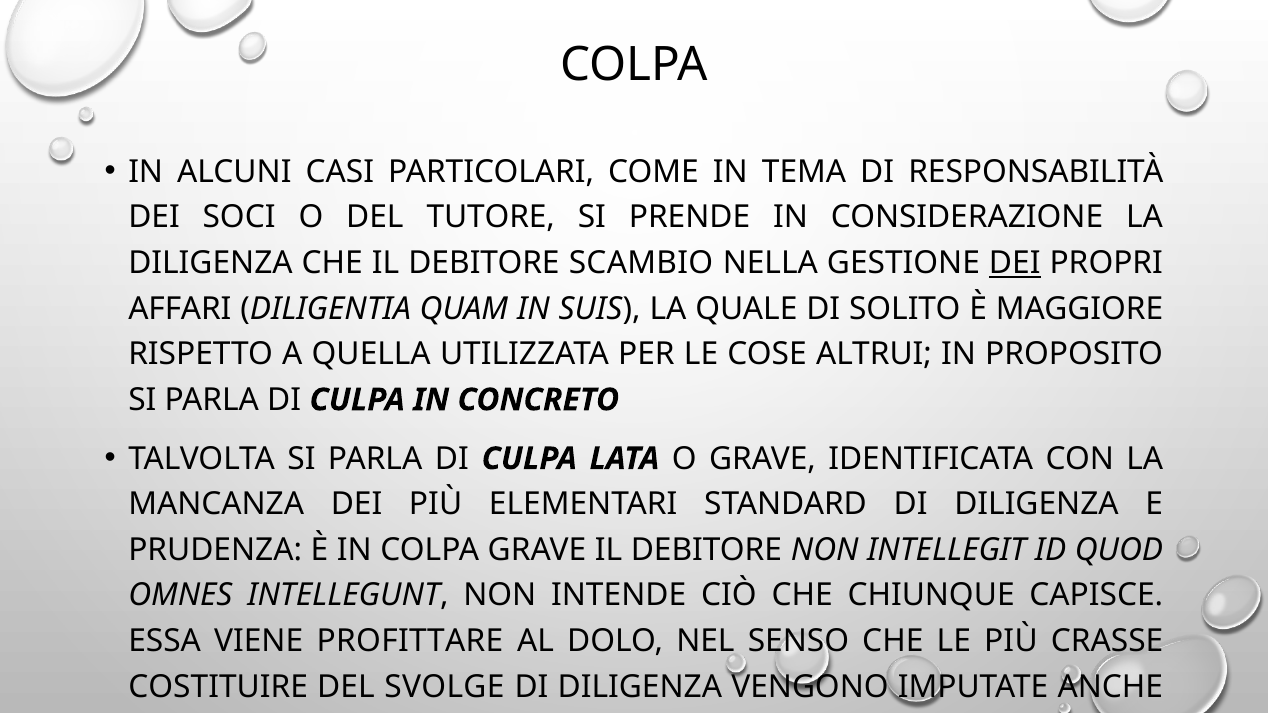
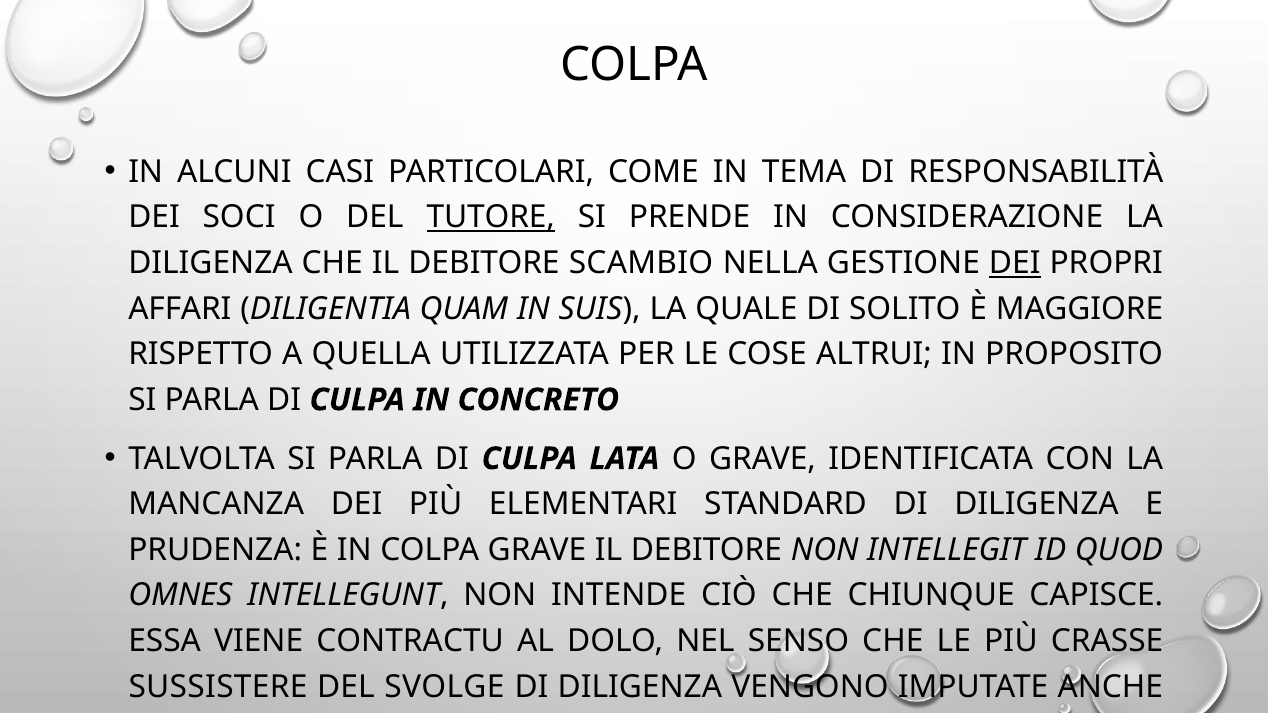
TUTORE underline: none -> present
PROFITTARE: PROFITTARE -> CONTRACTU
COSTITUIRE: COSTITUIRE -> SUSSISTERE
